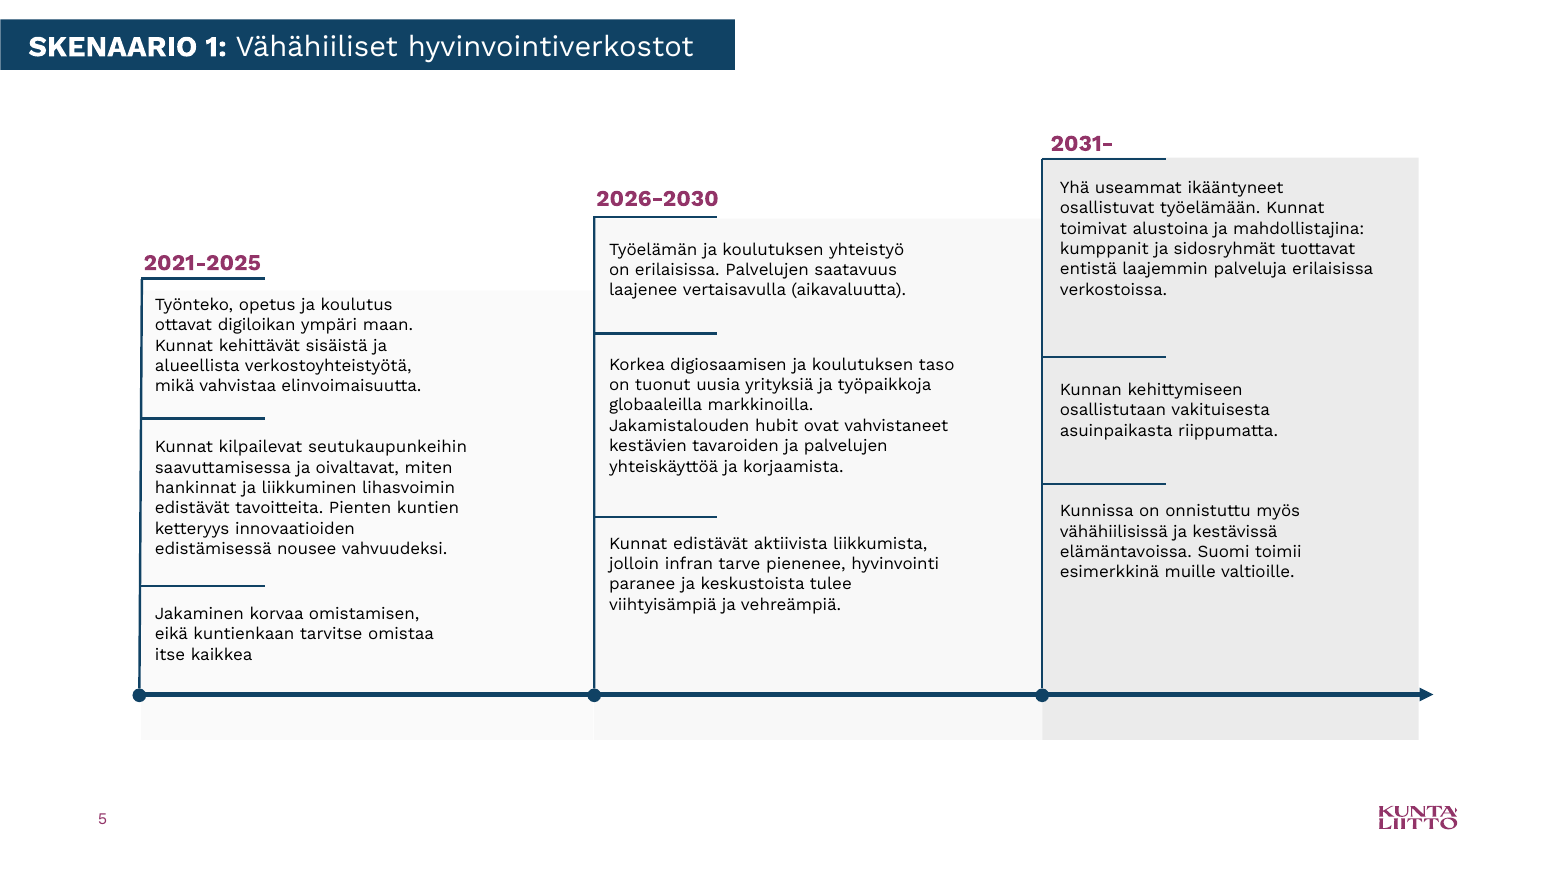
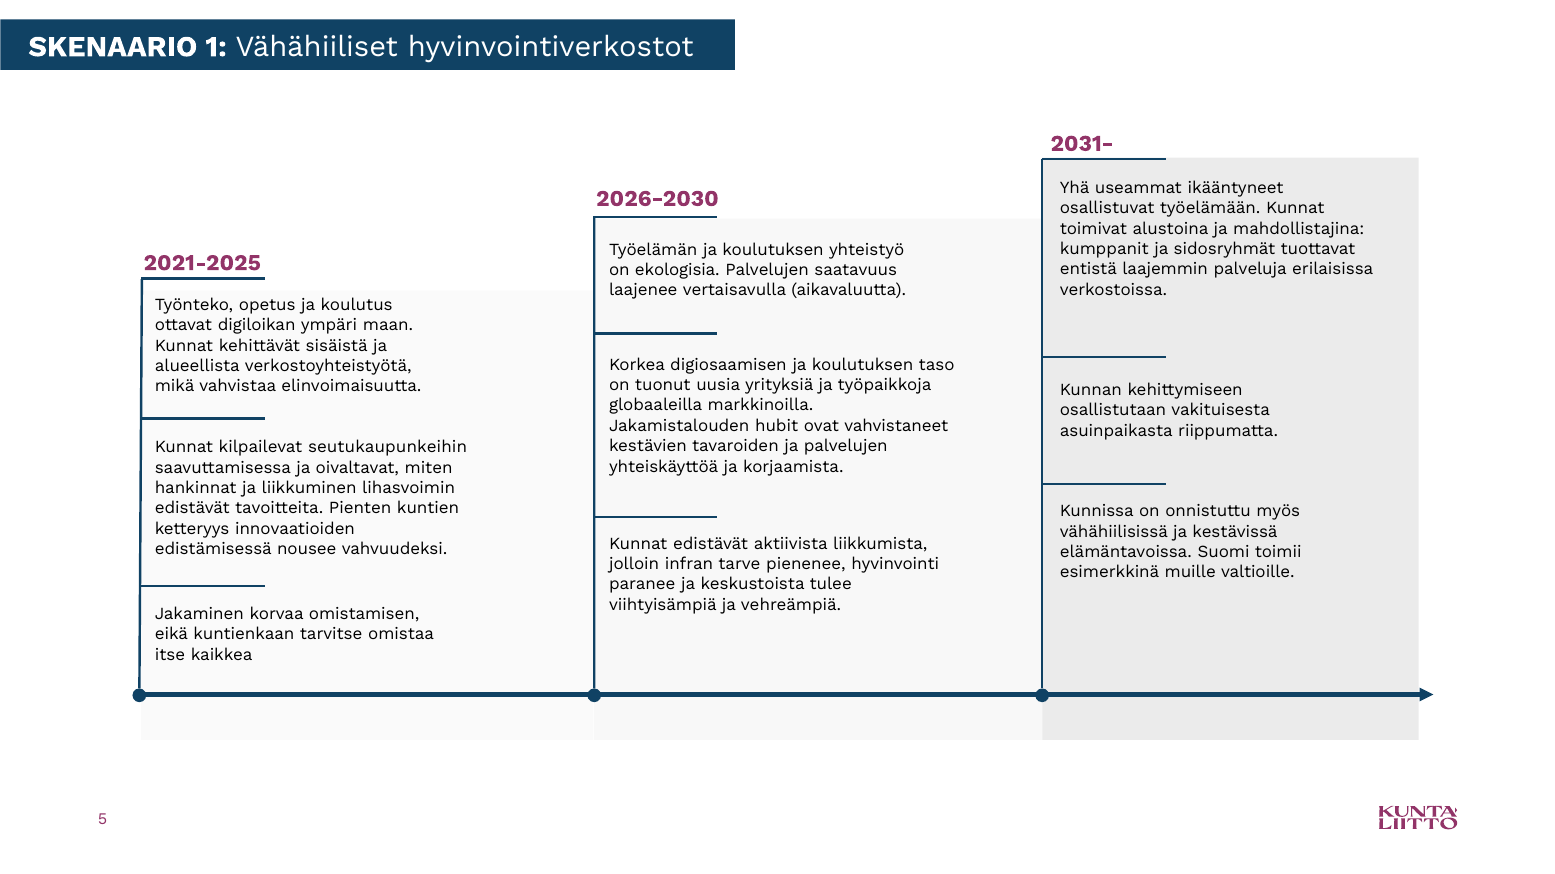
on erilaisissa: erilaisissa -> ekologisia
